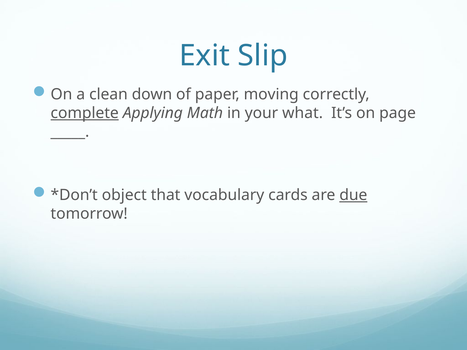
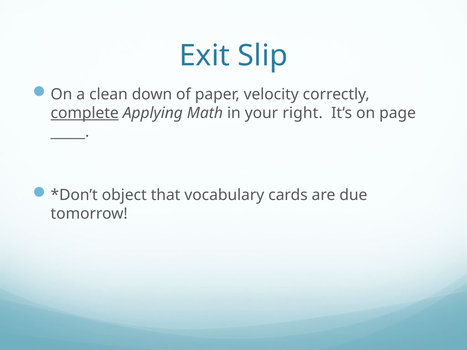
moving: moving -> velocity
what: what -> right
due underline: present -> none
